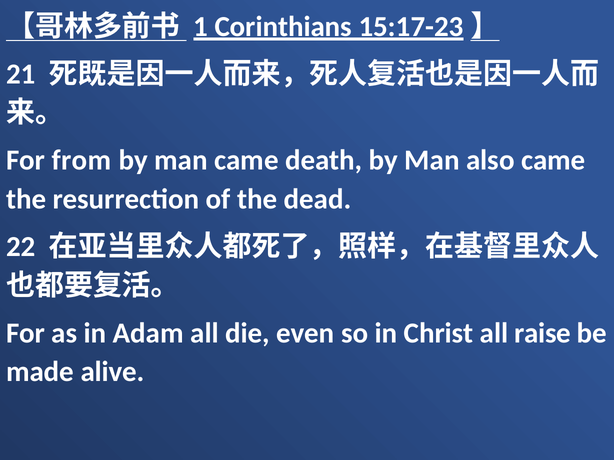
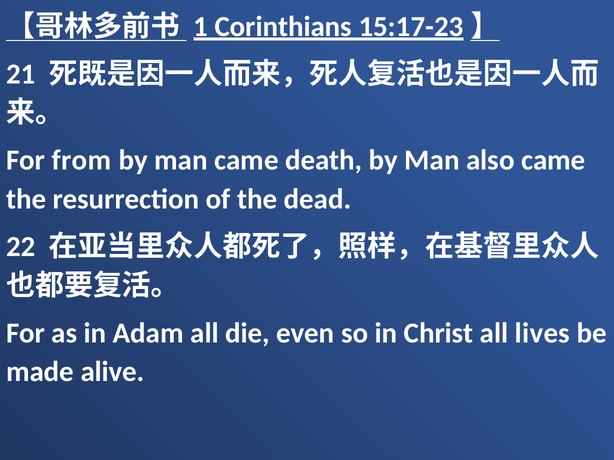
raise: raise -> lives
